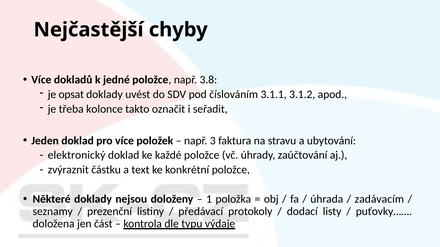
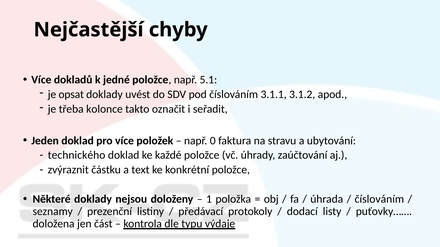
3.8: 3.8 -> 5.1
3: 3 -> 0
elektronický: elektronický -> technického
zadávacím at (379, 199): zadávacím -> číslováním
